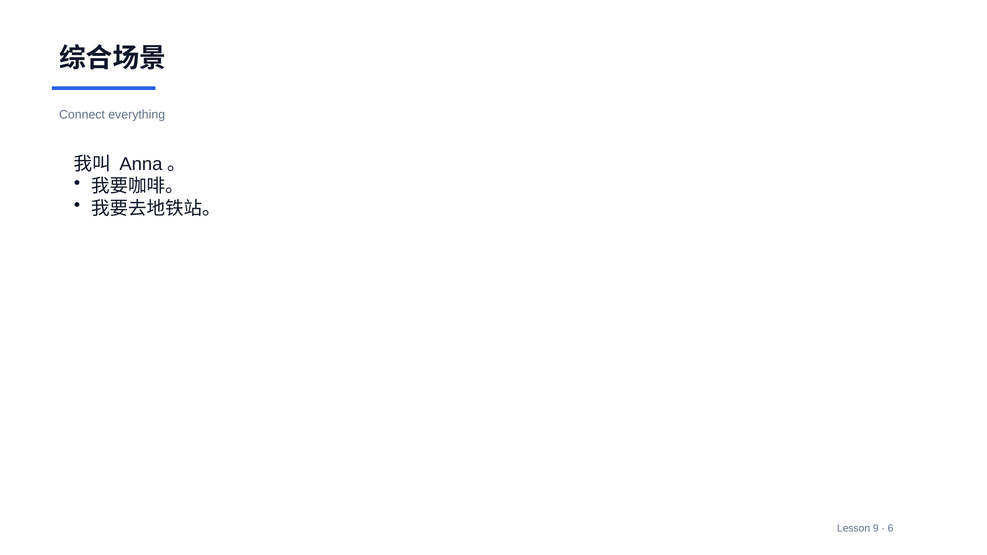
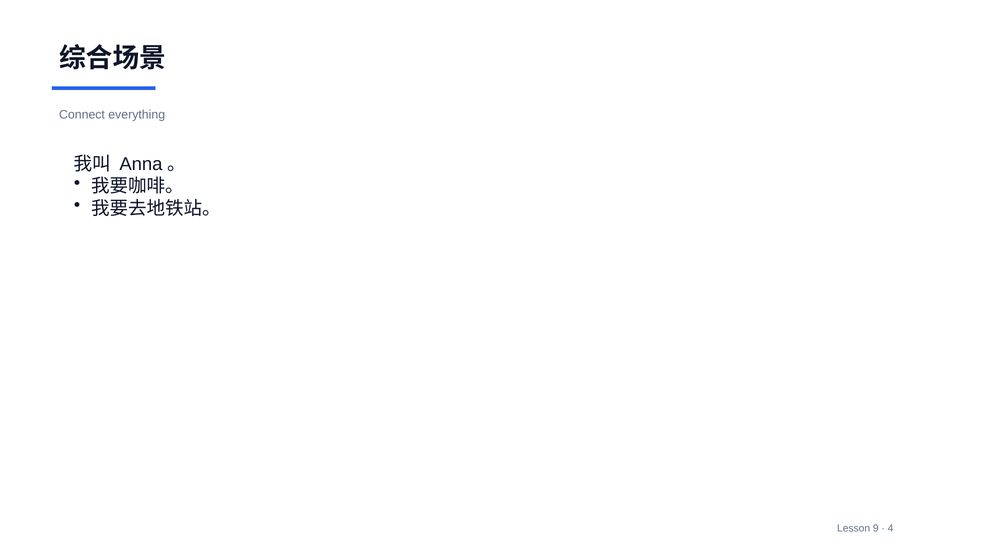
6: 6 -> 4
